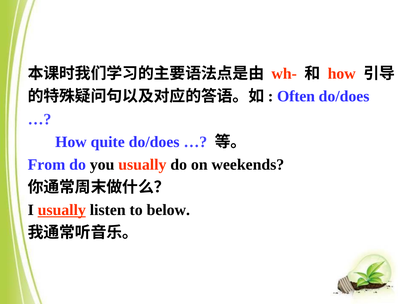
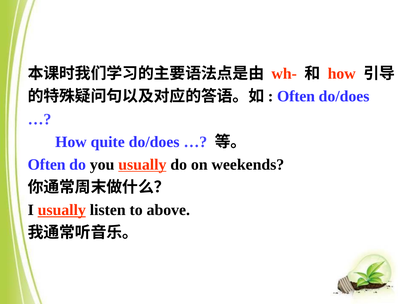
From at (47, 165): From -> Often
usually at (142, 165) underline: none -> present
below: below -> above
